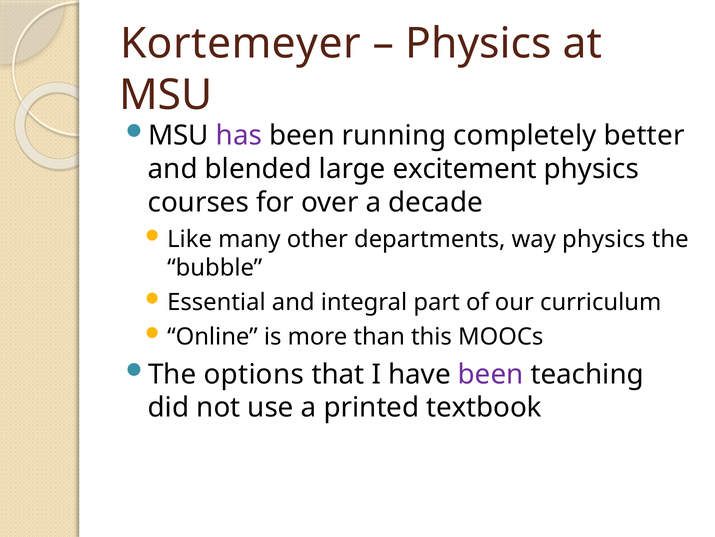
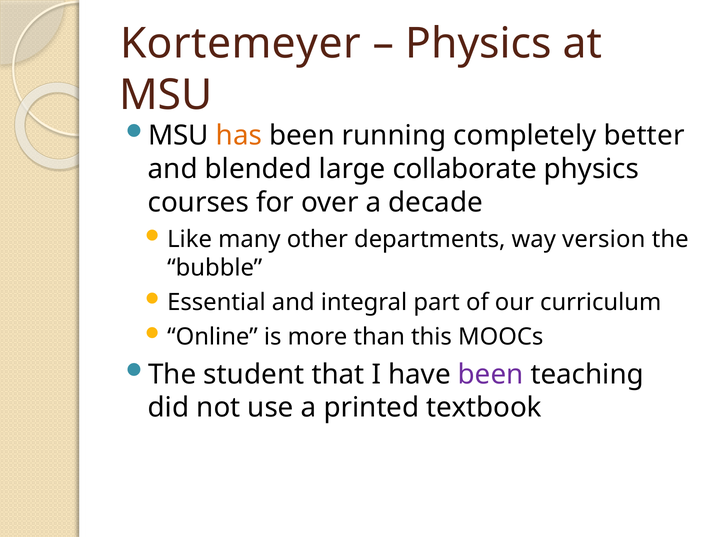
has colour: purple -> orange
excitement: excitement -> collaborate
way physics: physics -> version
options: options -> student
